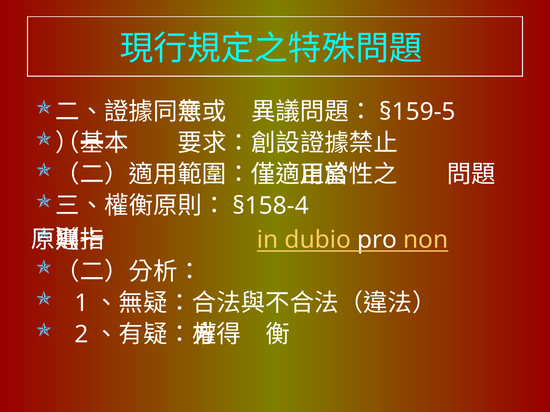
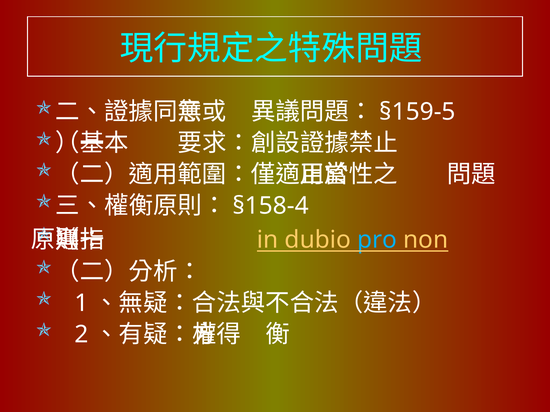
pro colour: white -> light blue
